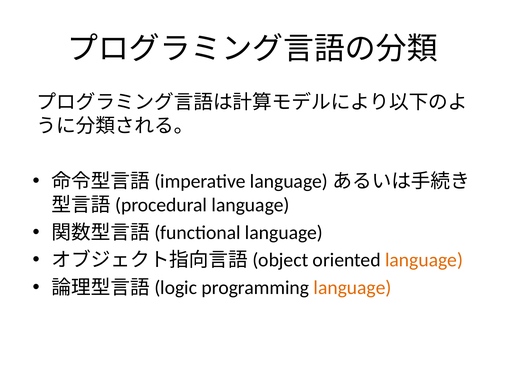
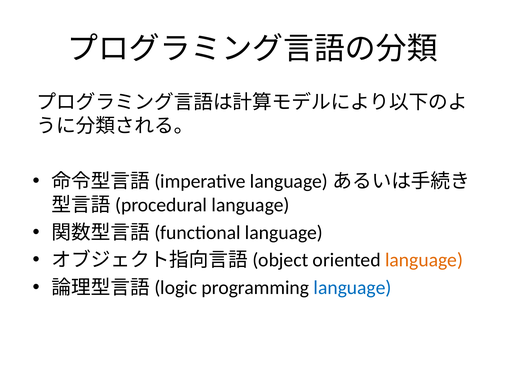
language at (352, 288) colour: orange -> blue
